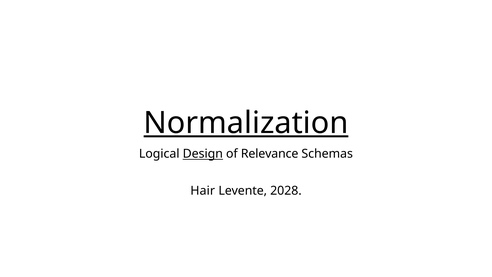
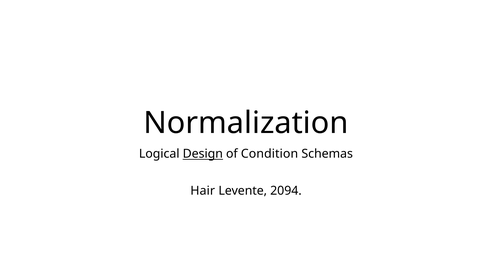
Normalization underline: present -> none
Relevance: Relevance -> Condition
2028: 2028 -> 2094
